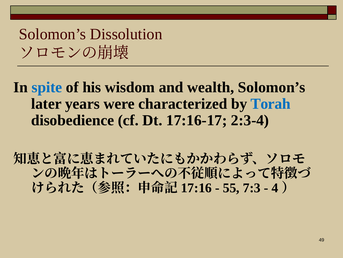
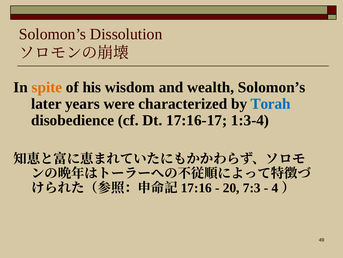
spite colour: blue -> orange
2:3-4: 2:3-4 -> 1:3-4
55: 55 -> 20
